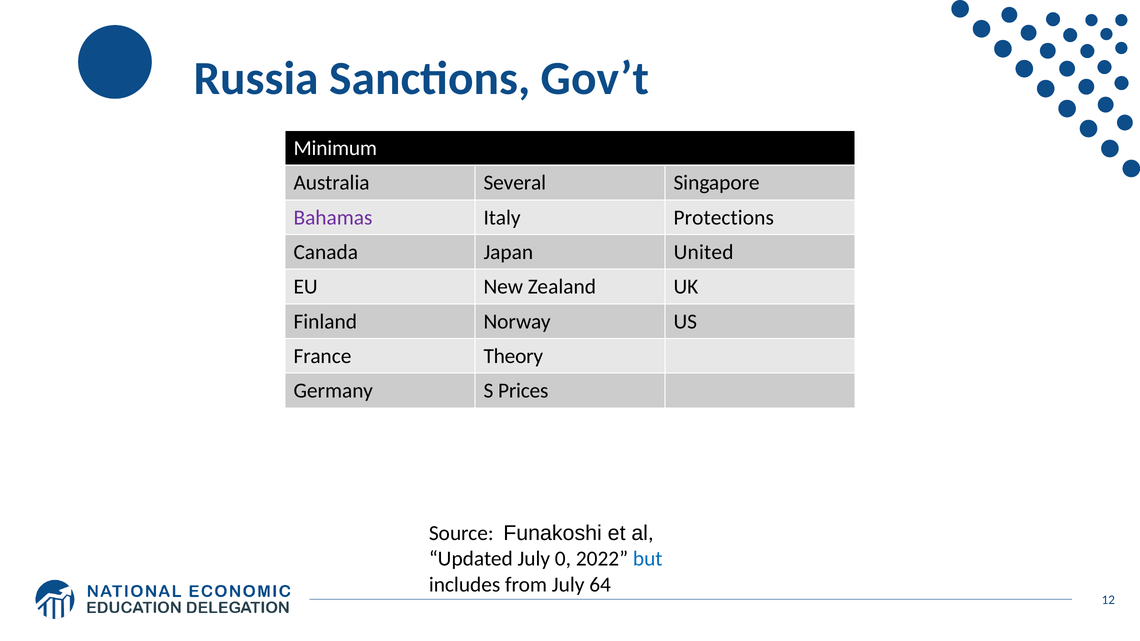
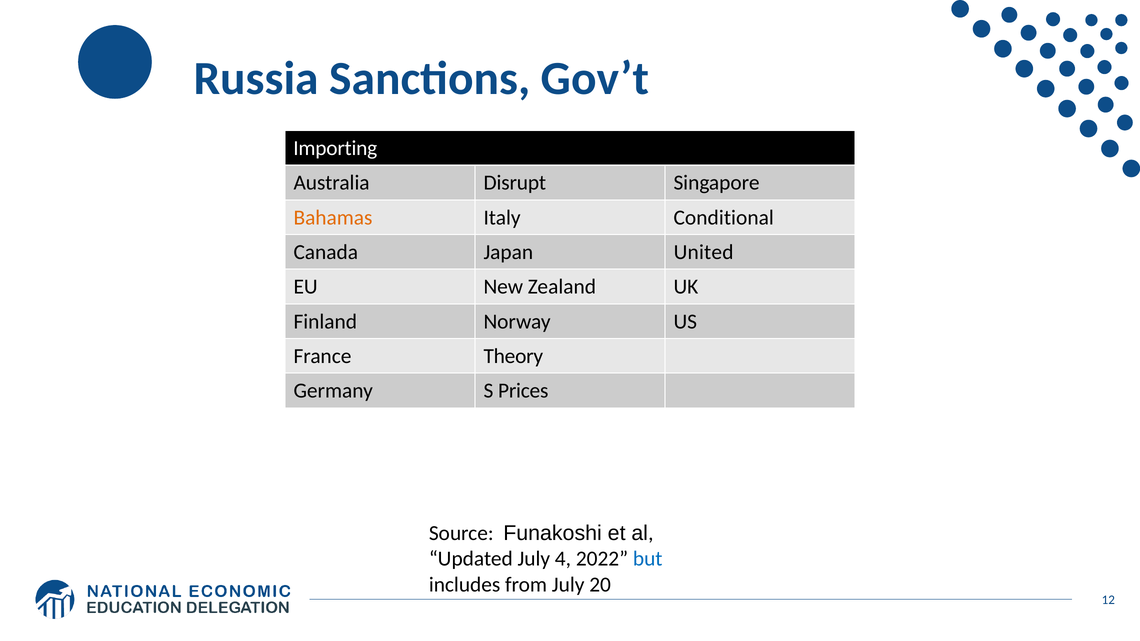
Minimum: Minimum -> Importing
Several: Several -> Disrupt
Bahamas colour: purple -> orange
Protections: Protections -> Conditional
0: 0 -> 4
64: 64 -> 20
